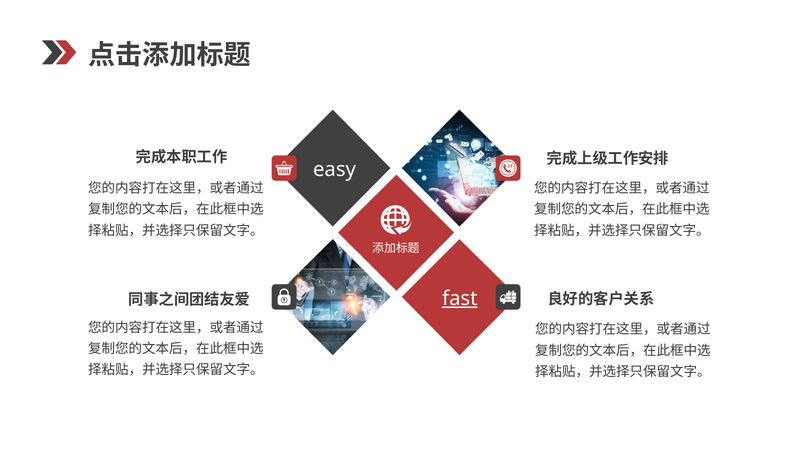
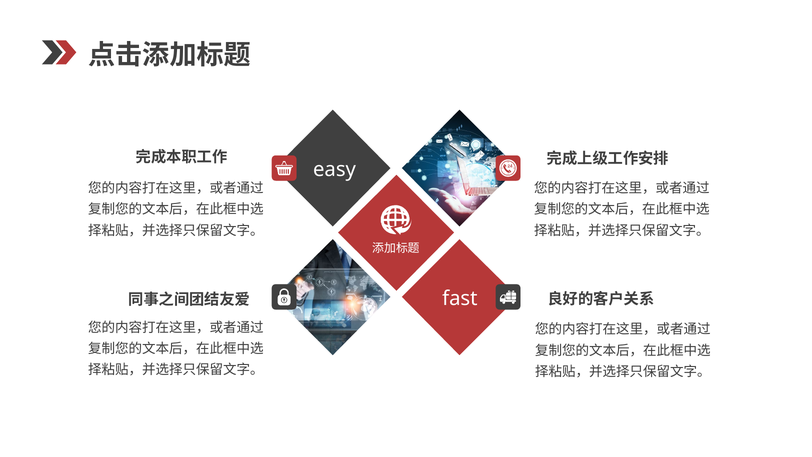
fast underline: present -> none
